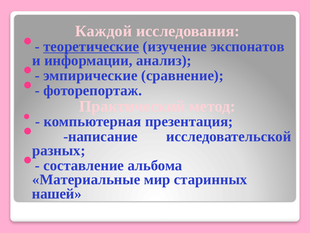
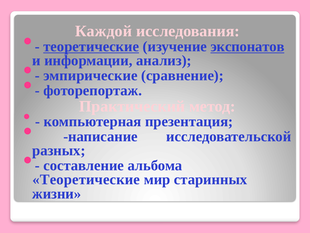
экспонатов underline: none -> present
Материальные at (86, 179): Материальные -> Теоретические
нашей: нашей -> жизни
